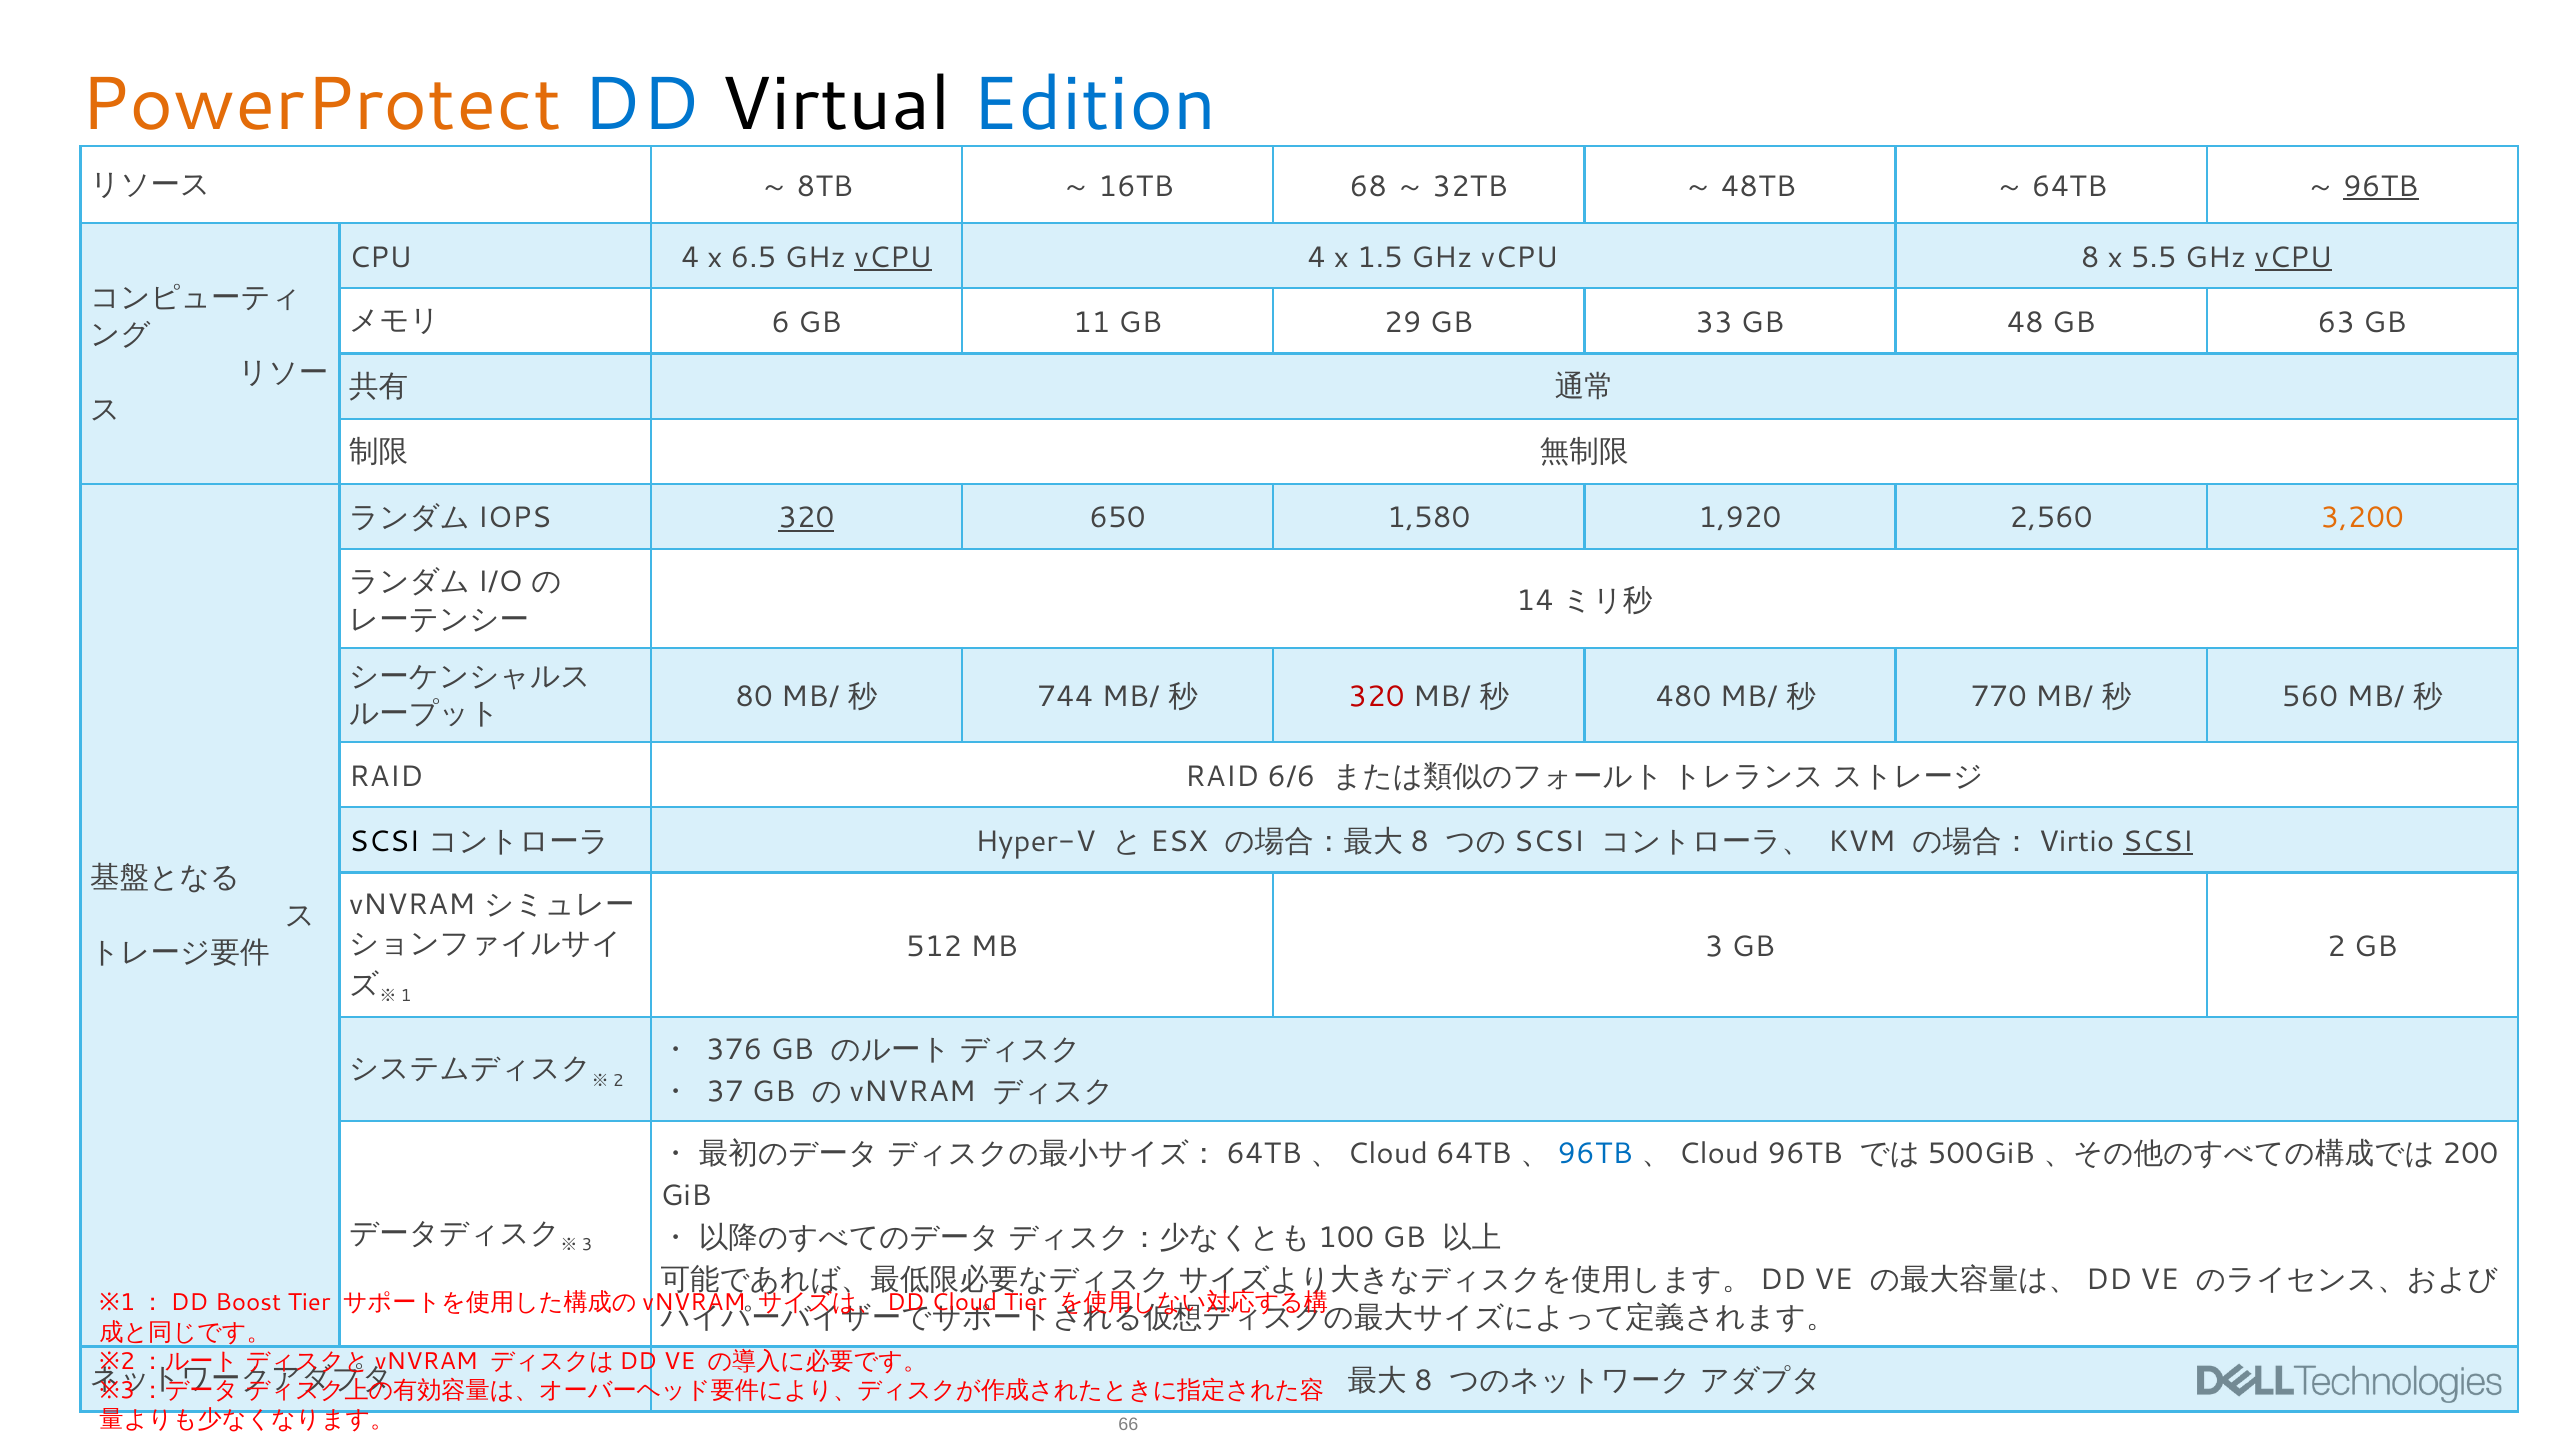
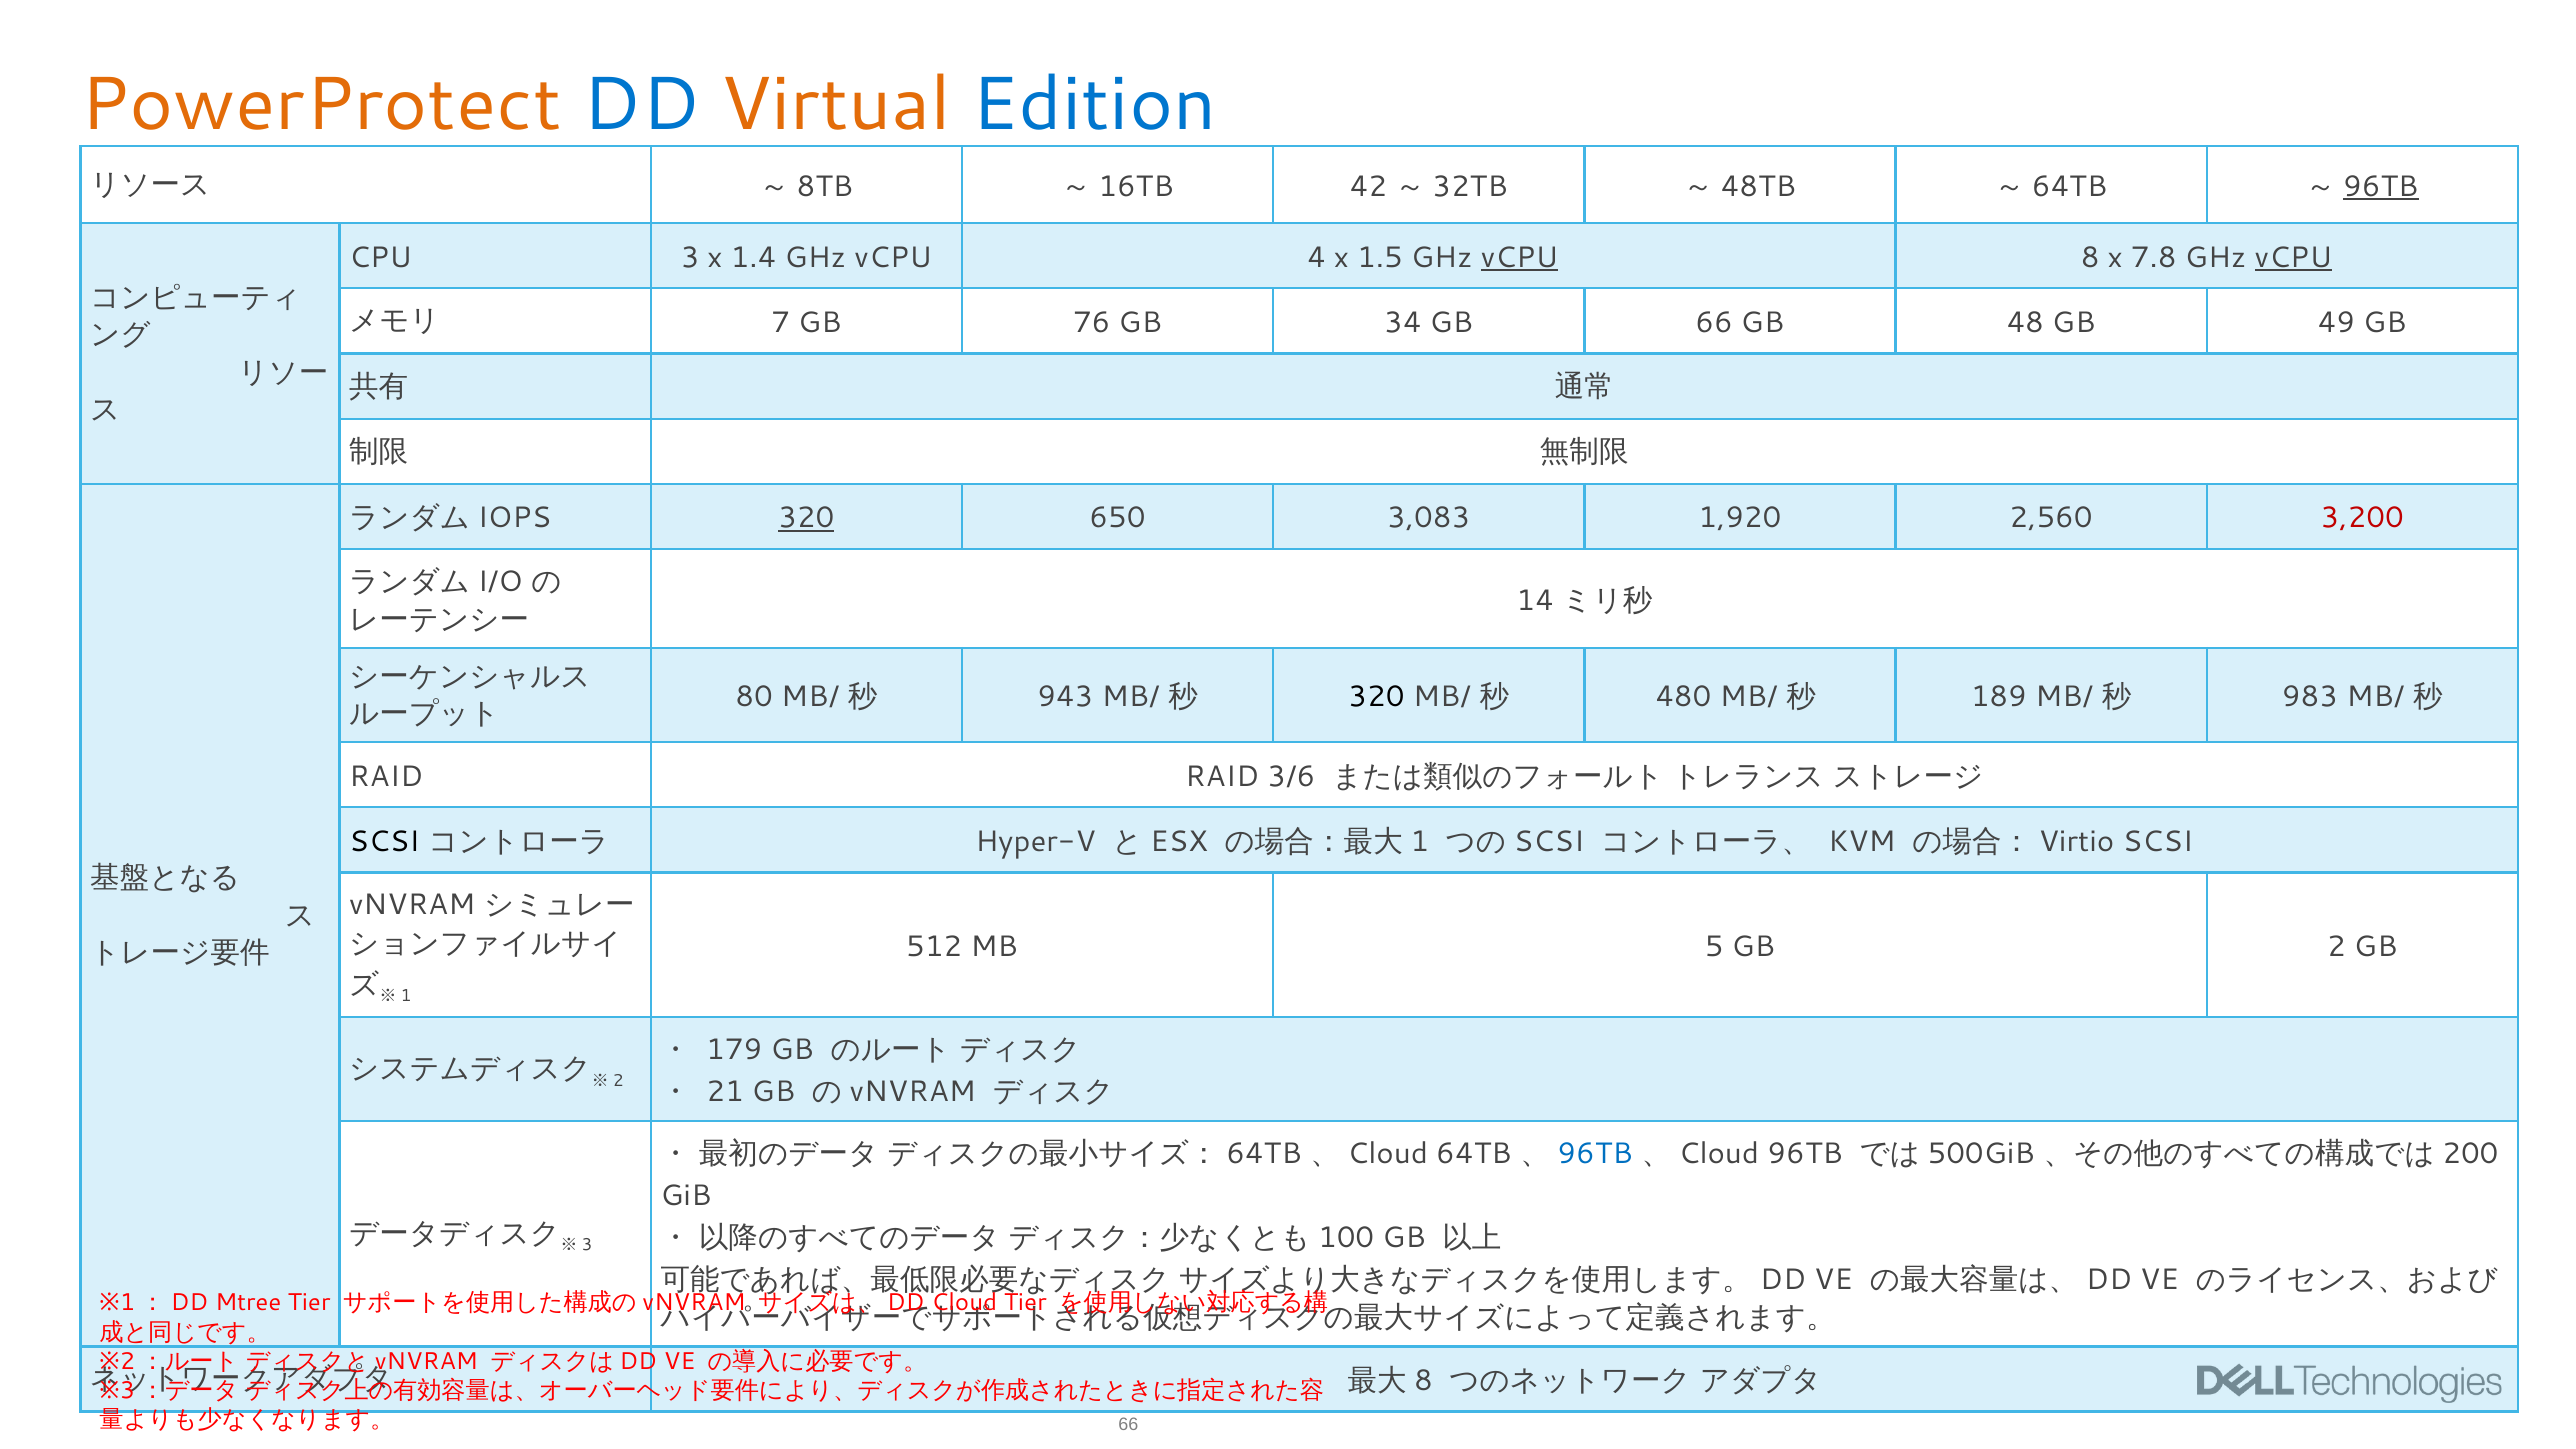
Virtual colour: black -> orange
68: 68 -> 42
CPU 4: 4 -> 3
6.5: 6.5 -> 1.4
vCPU at (893, 257) underline: present -> none
vCPU at (1520, 257) underline: none -> present
5.5: 5.5 -> 7.8
6: 6 -> 7
11: 11 -> 76
29: 29 -> 34
GB 33: 33 -> 66
63: 63 -> 49
1,580: 1,580 -> 3,083
3,200 colour: orange -> red
744: 744 -> 943
320 at (1376, 697) colour: red -> black
770: 770 -> 189
560: 560 -> 983
6/6: 6/6 -> 3/6
8 at (1420, 842): 8 -> 1
SCSI at (2158, 842) underline: present -> none
3: 3 -> 5
376: 376 -> 179
37: 37 -> 21
Boost: Boost -> Mtree
